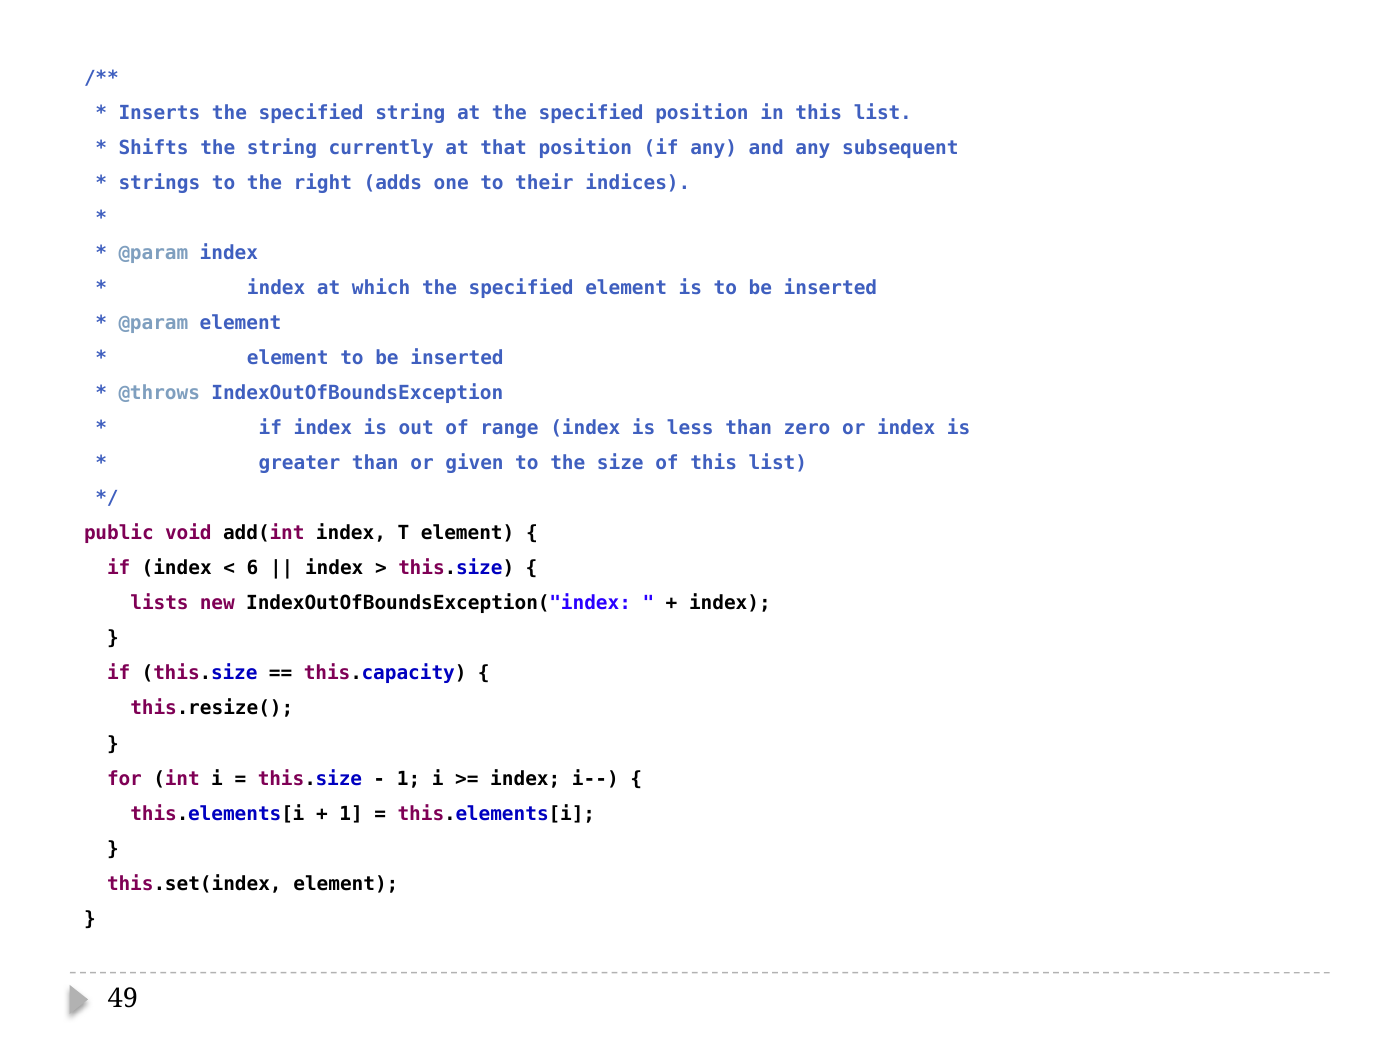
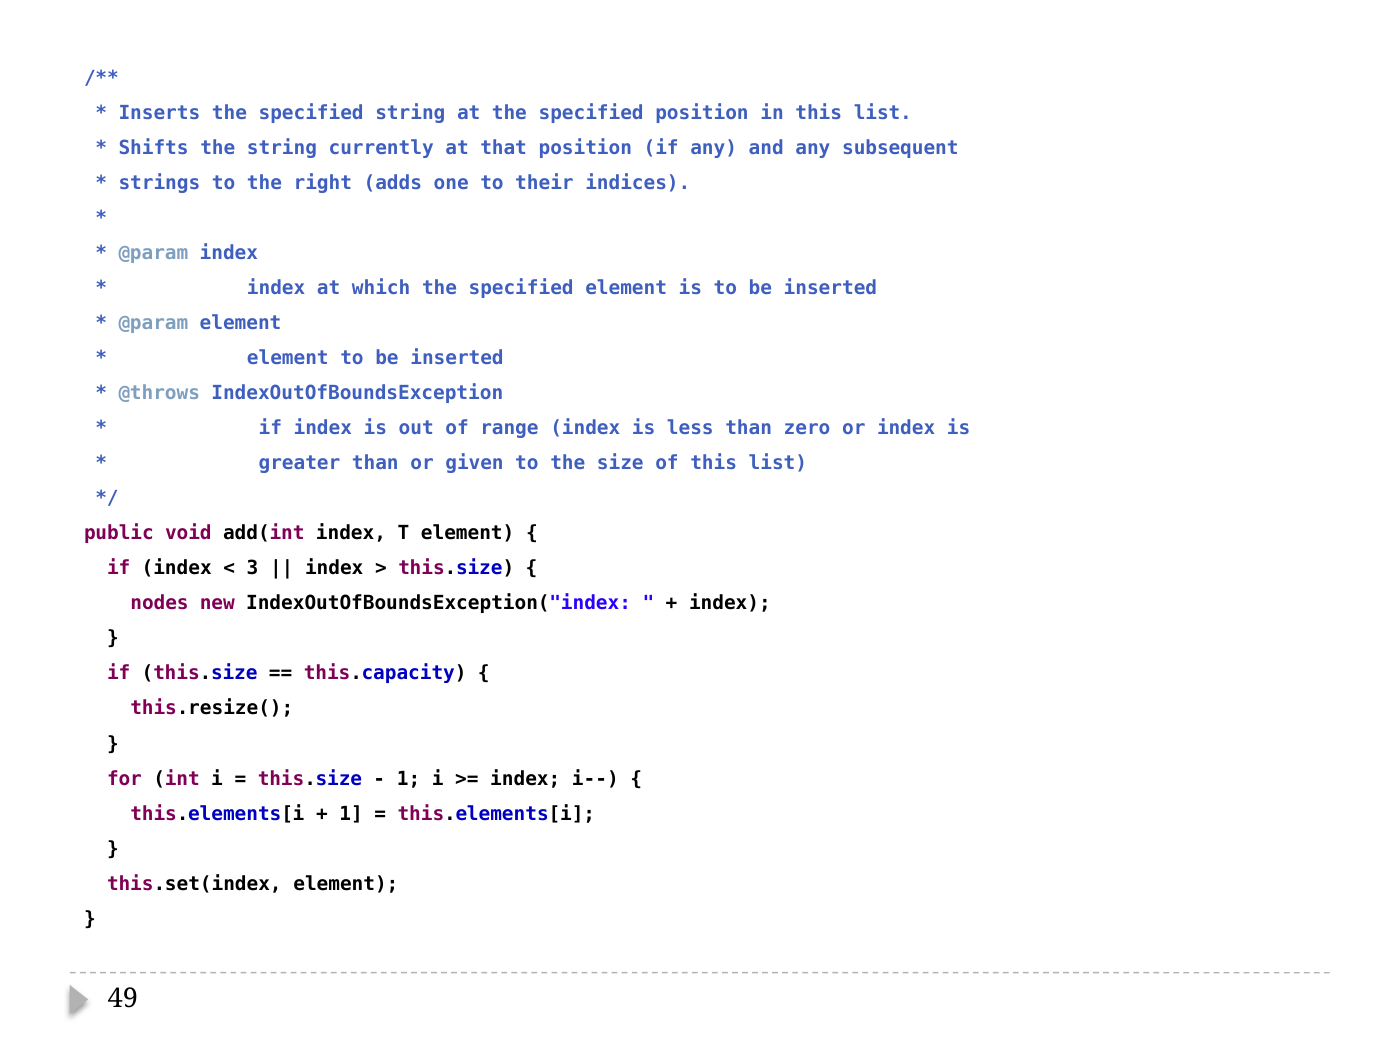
6: 6 -> 3
lists: lists -> nodes
